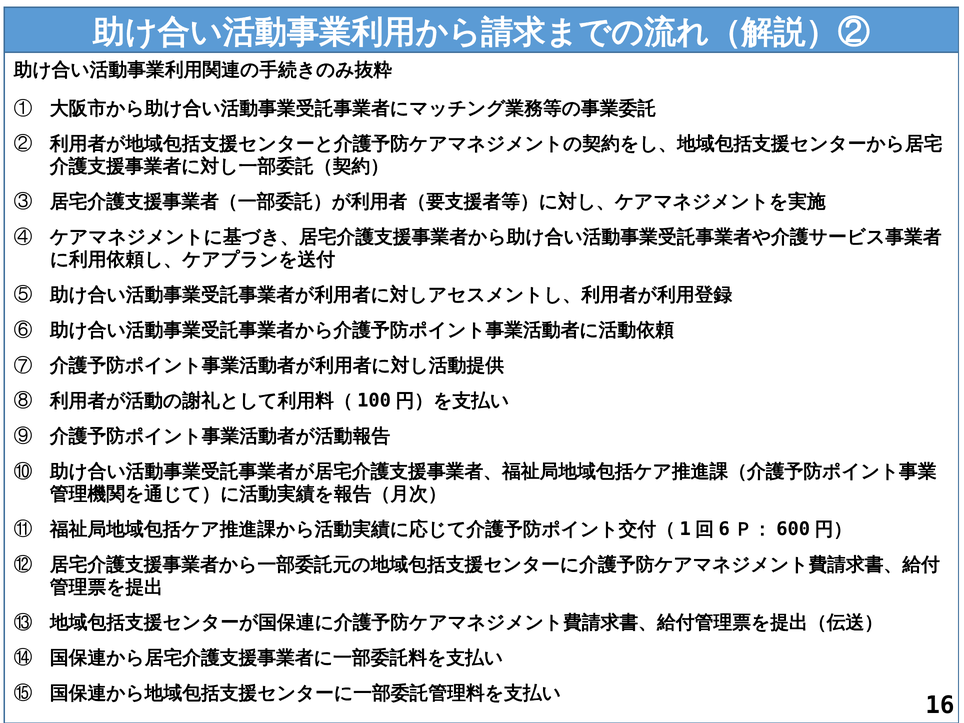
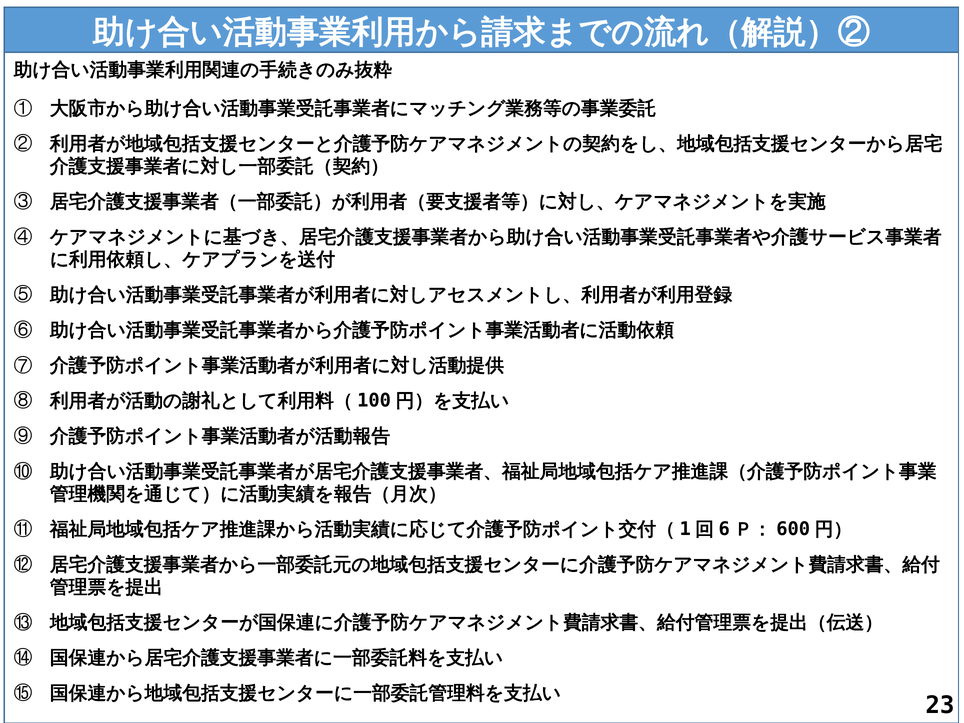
16: 16 -> 23
